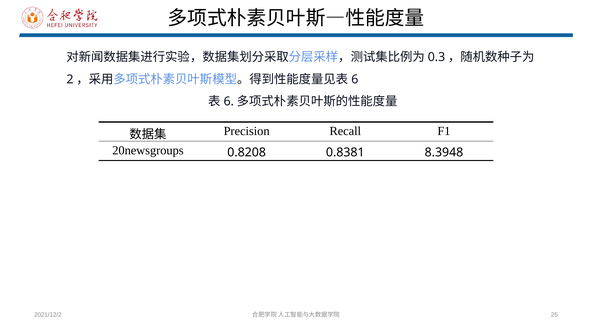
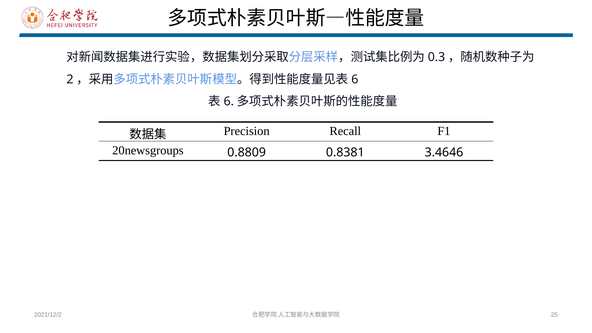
0.8208: 0.8208 -> 0.8809
8.3948: 8.3948 -> 3.4646
